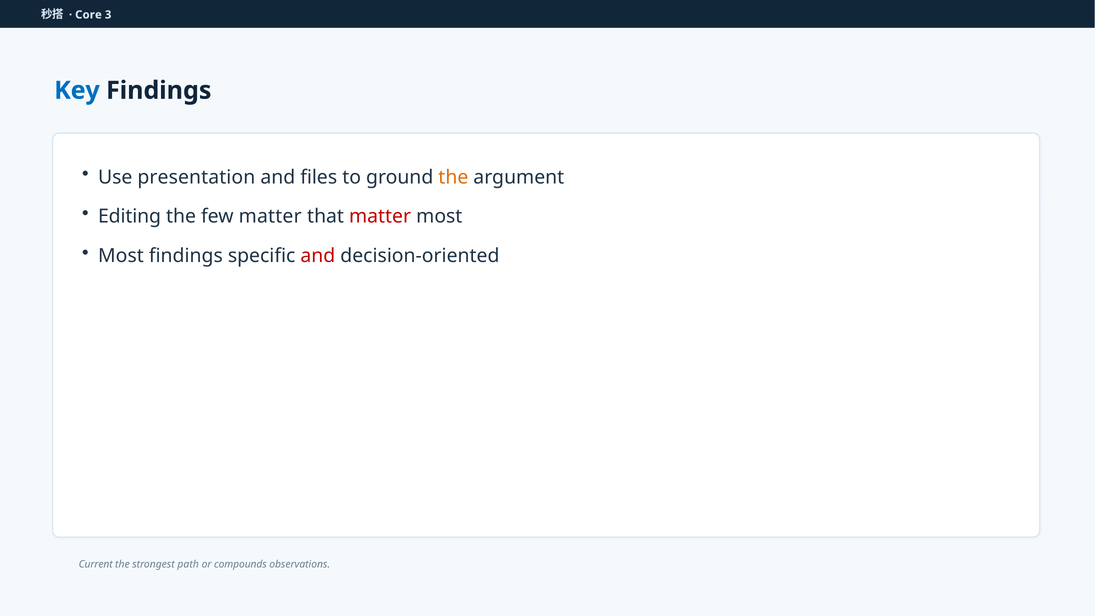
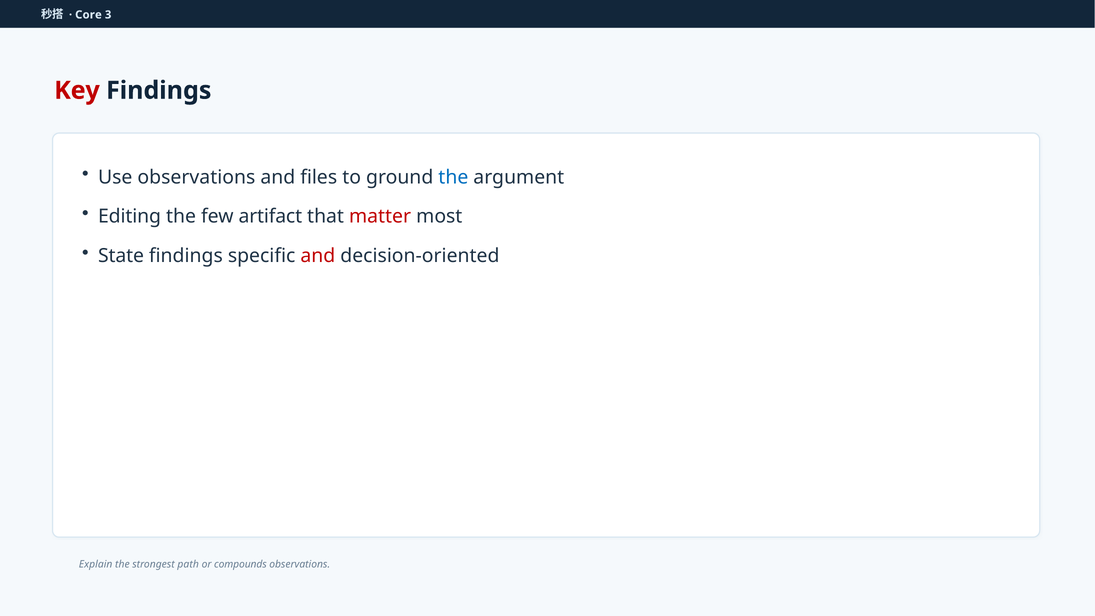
Key colour: blue -> red
Use presentation: presentation -> observations
the at (453, 177) colour: orange -> blue
few matter: matter -> artifact
Most at (121, 256): Most -> State
Current: Current -> Explain
